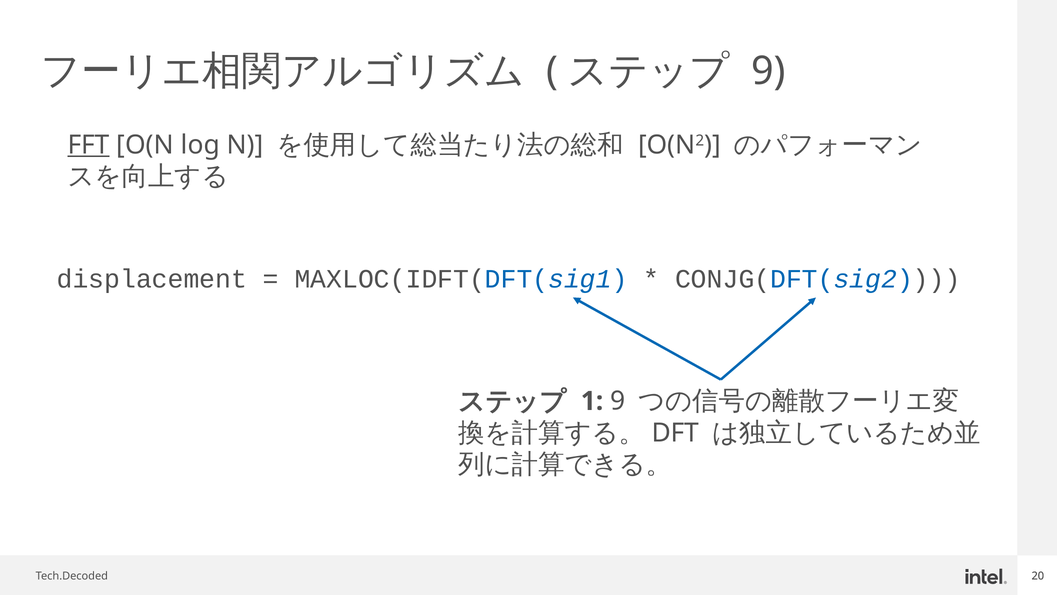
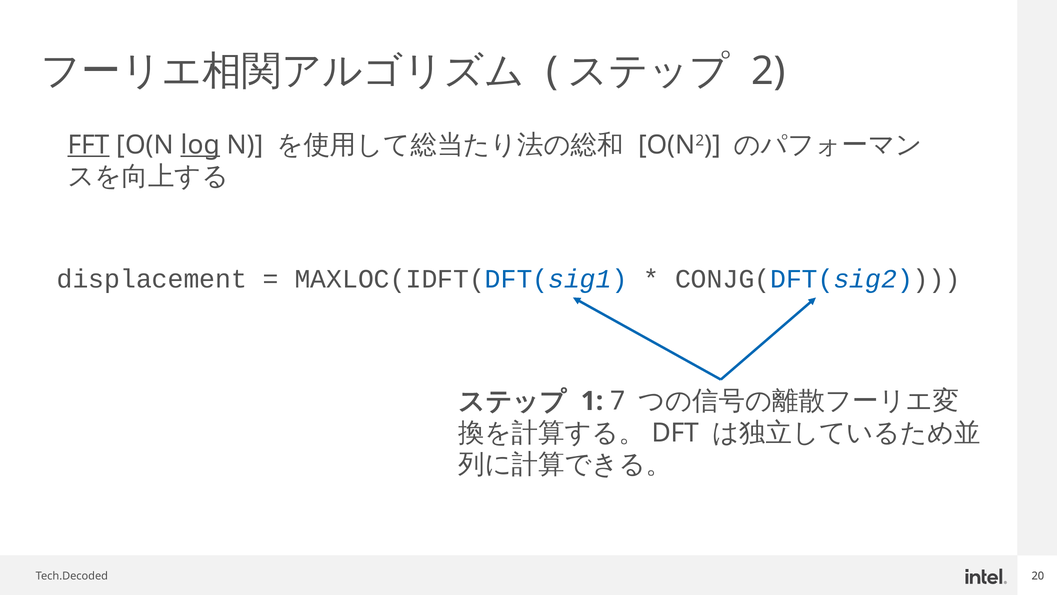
9 at (769, 71): 9 -> 2
log underline: none -> present
1 9: 9 -> 7
